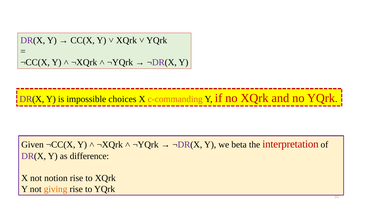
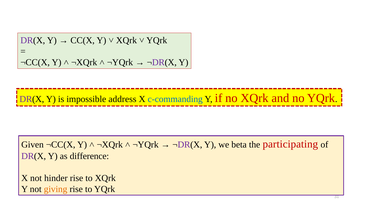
choices: choices -> address
c-commanding colour: orange -> blue
interpretation: interpretation -> participating
notion: notion -> hinder
